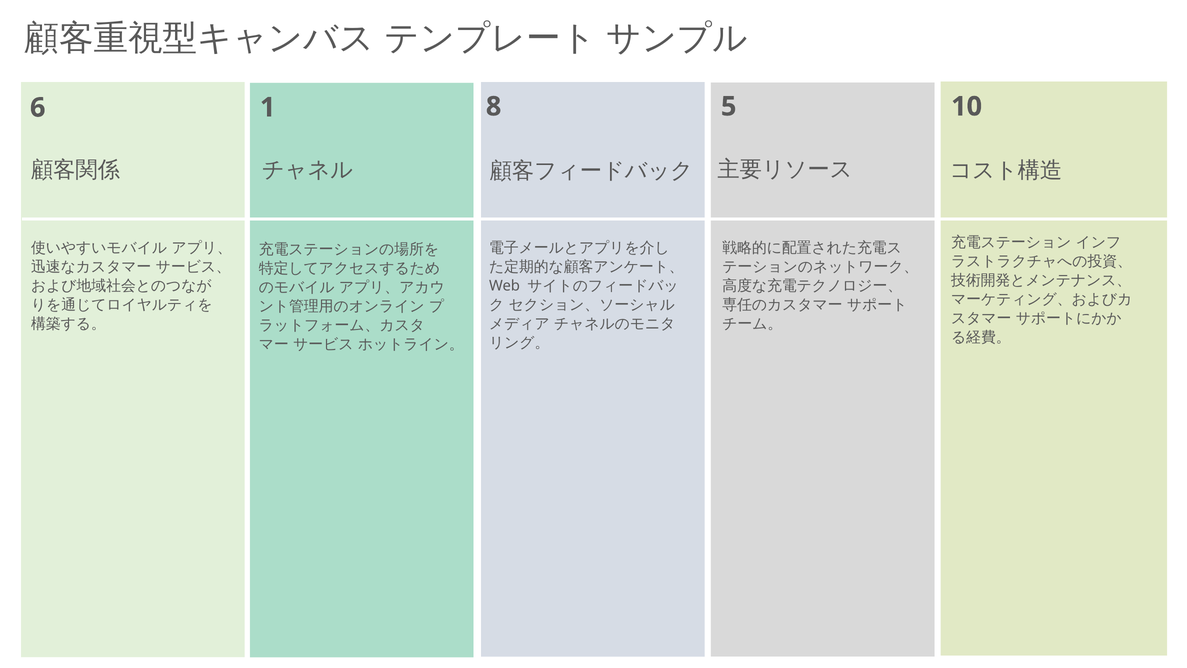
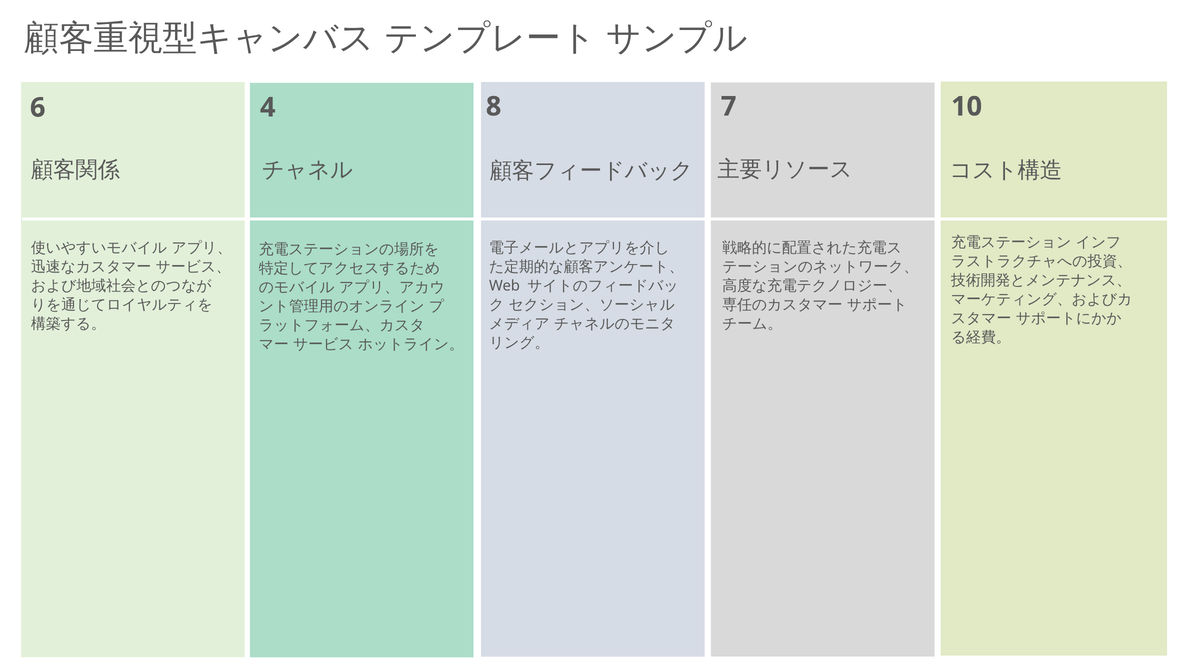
1: 1 -> 4
5: 5 -> 7
